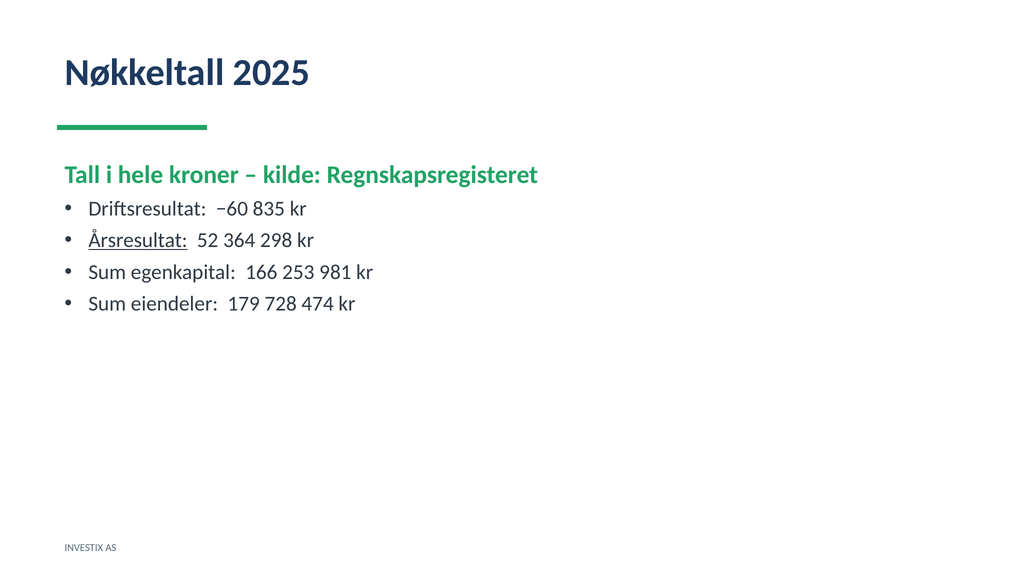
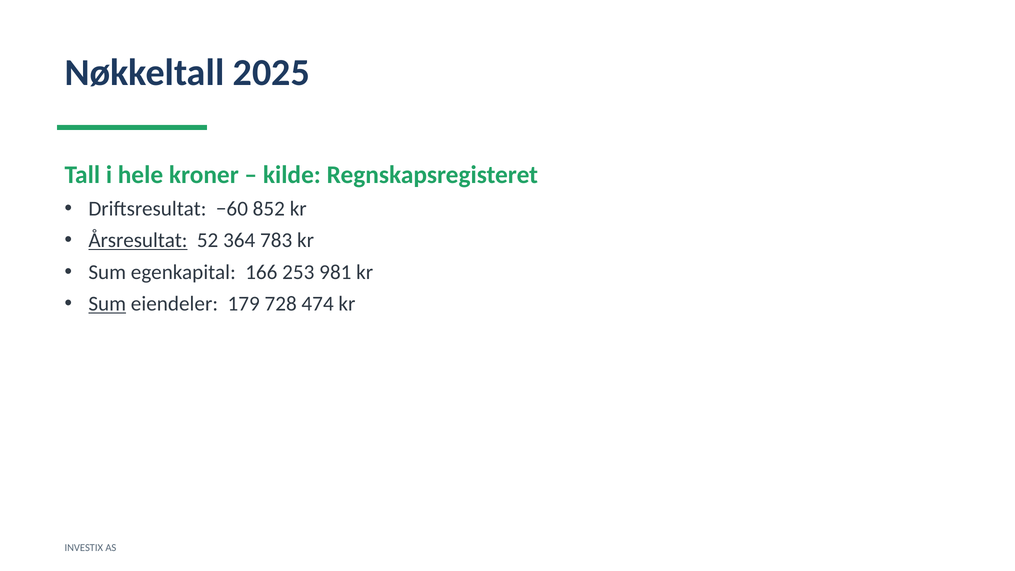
835: 835 -> 852
298: 298 -> 783
Sum at (107, 304) underline: none -> present
